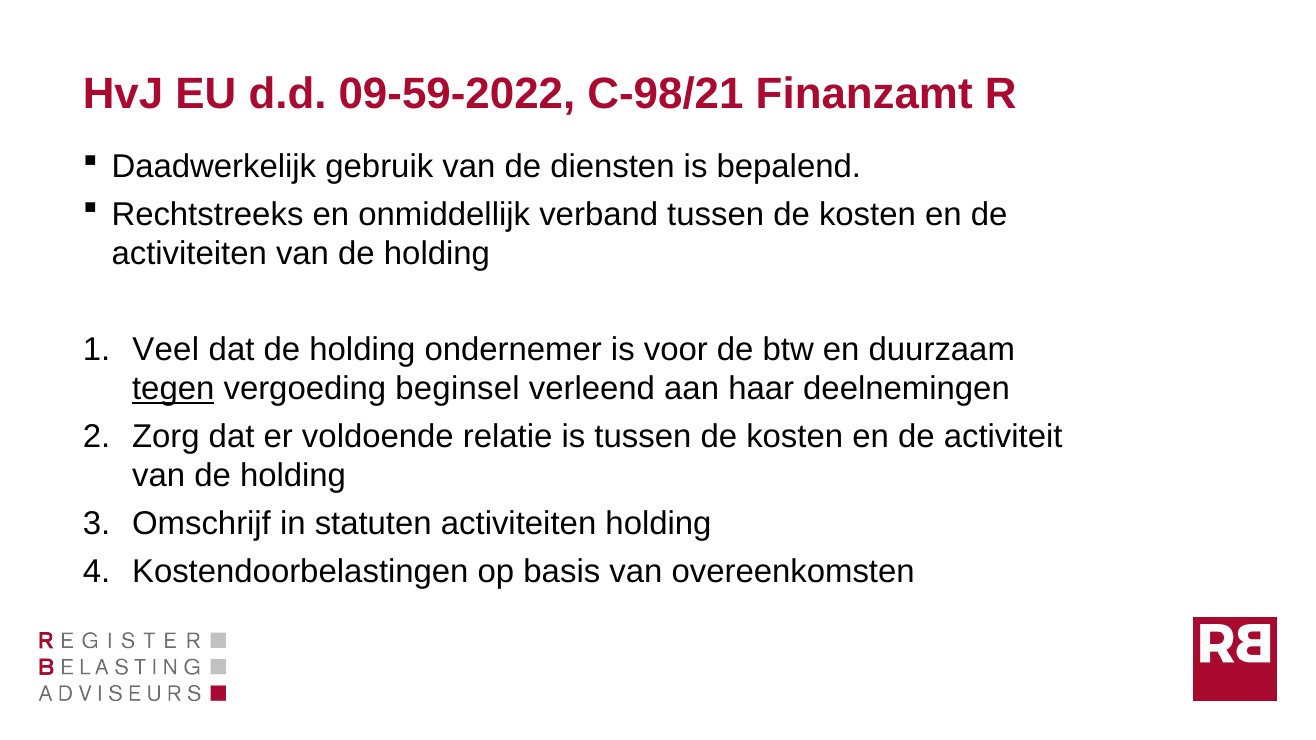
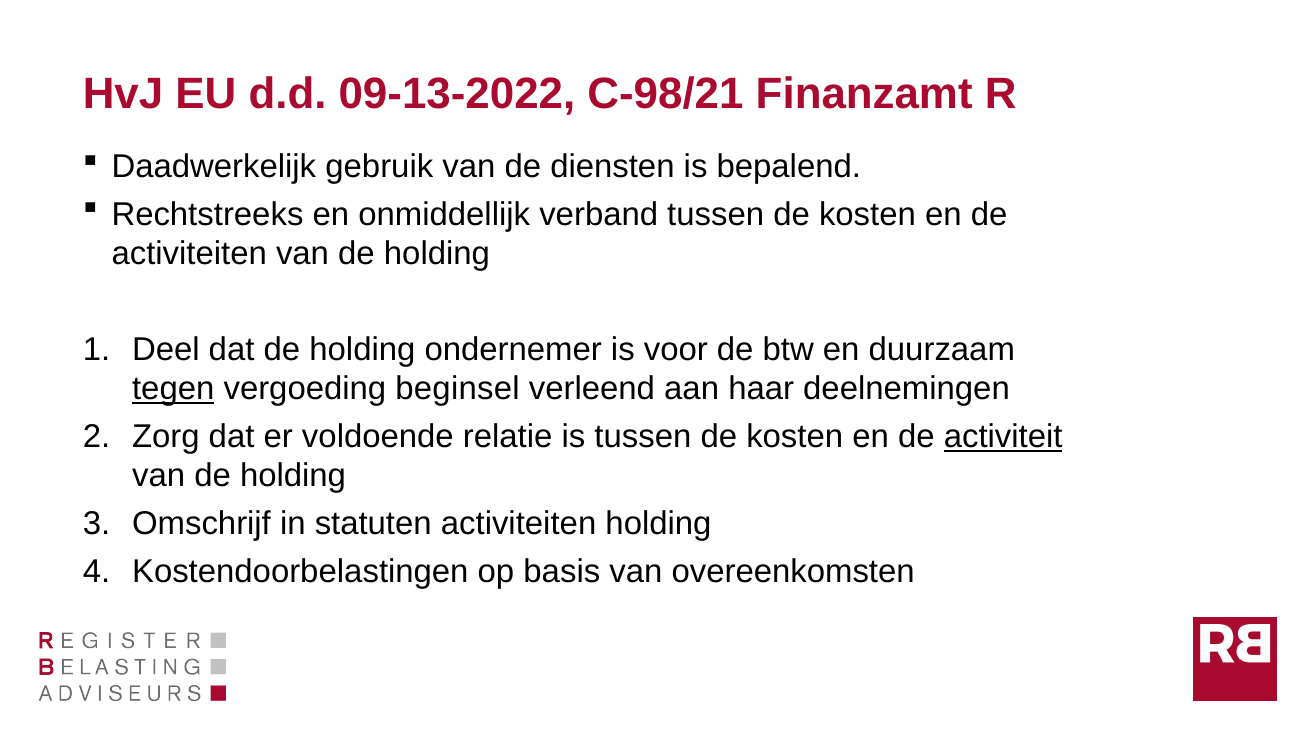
09-59-2022: 09-59-2022 -> 09-13-2022
Veel: Veel -> Deel
activiteit underline: none -> present
